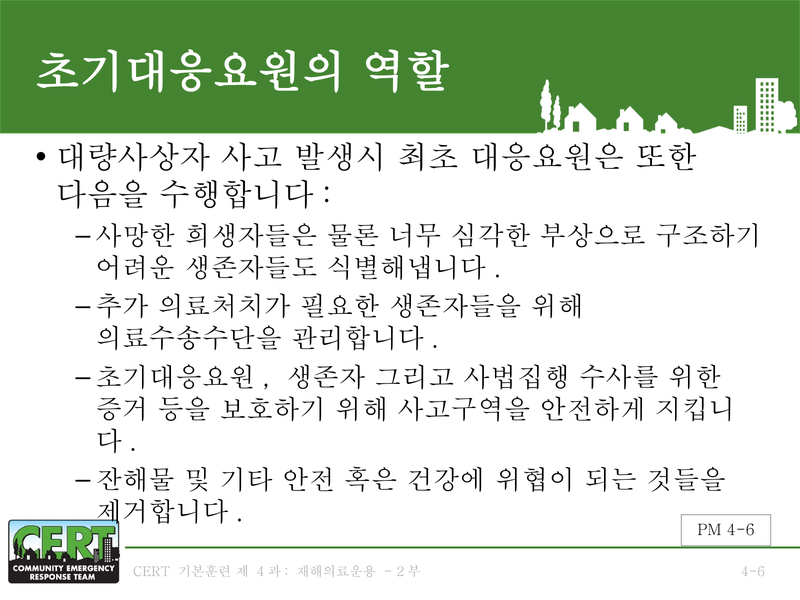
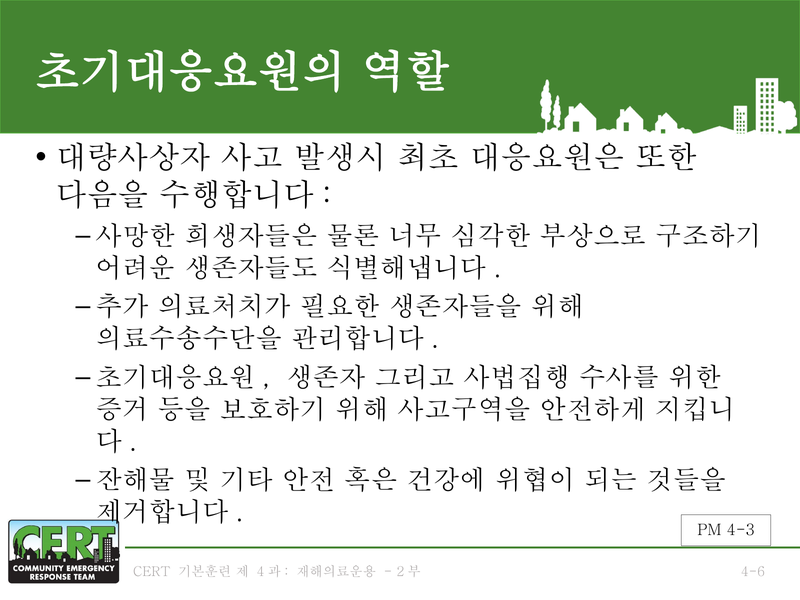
PM 4-6: 4-6 -> 4-3
